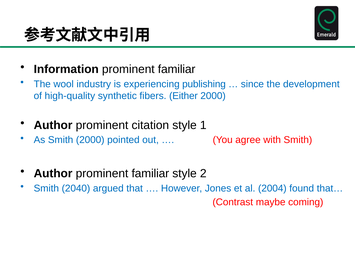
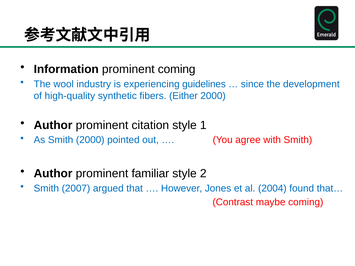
Information prominent familiar: familiar -> coming
publishing: publishing -> guidelines
2040: 2040 -> 2007
